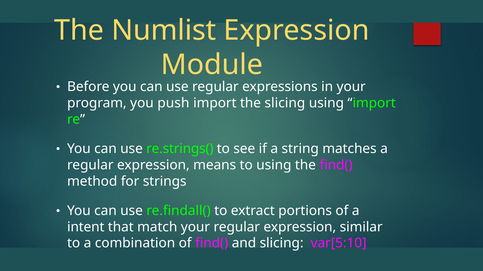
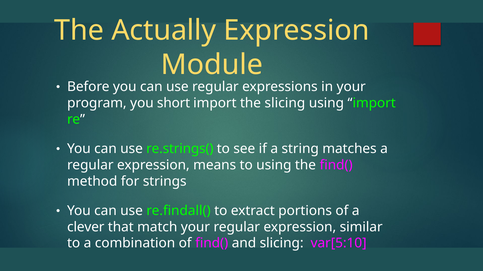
Numlist: Numlist -> Actually
push: push -> short
intent: intent -> clever
